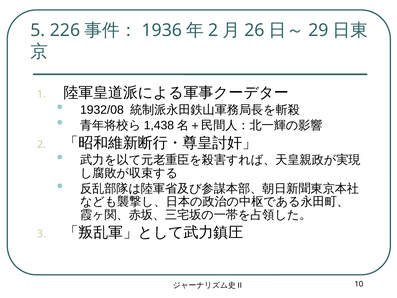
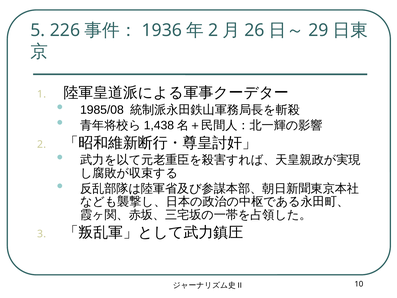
1932/08: 1932/08 -> 1985/08
